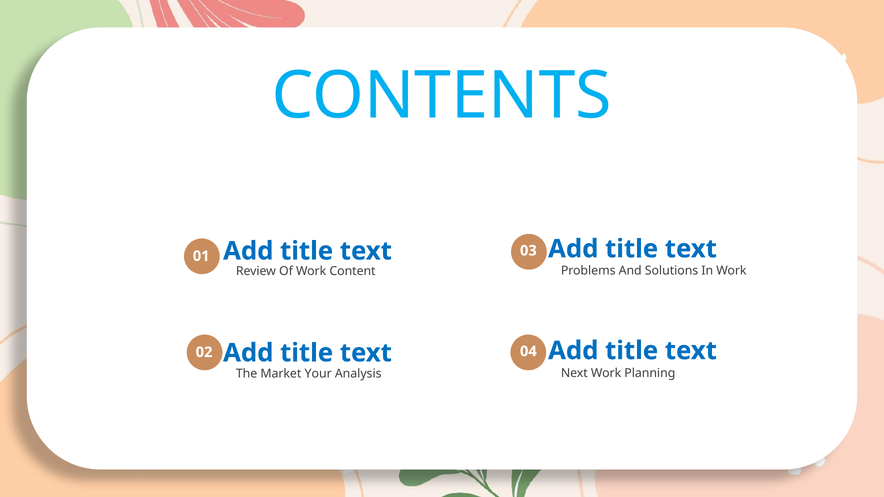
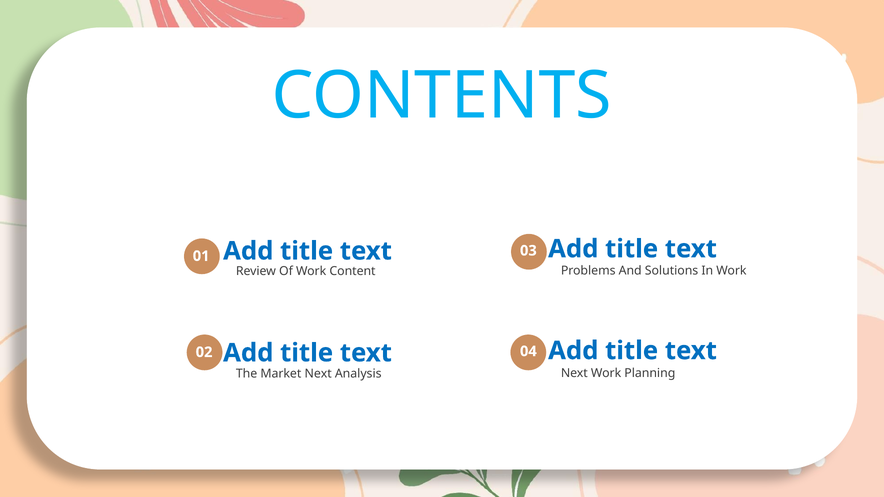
Market Your: Your -> Next
